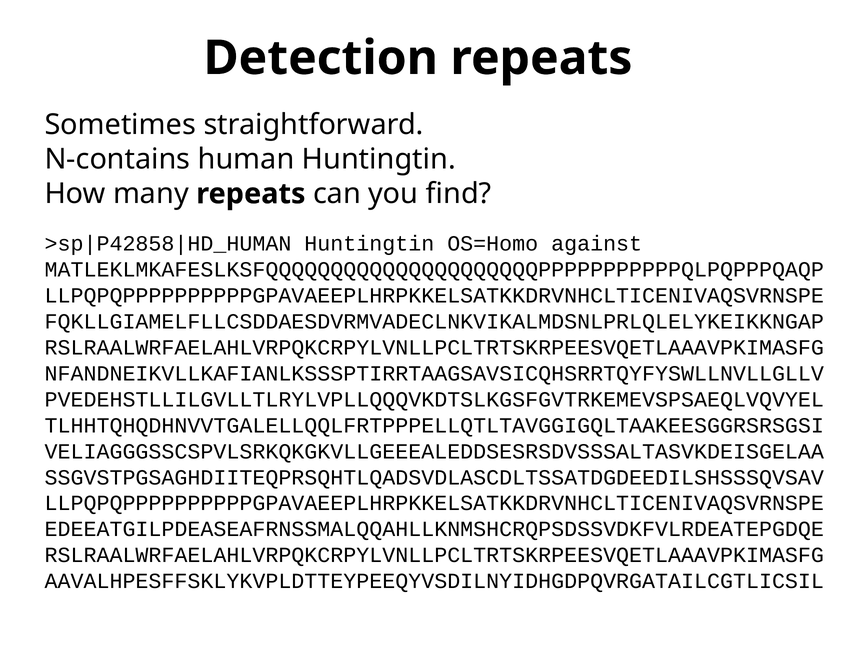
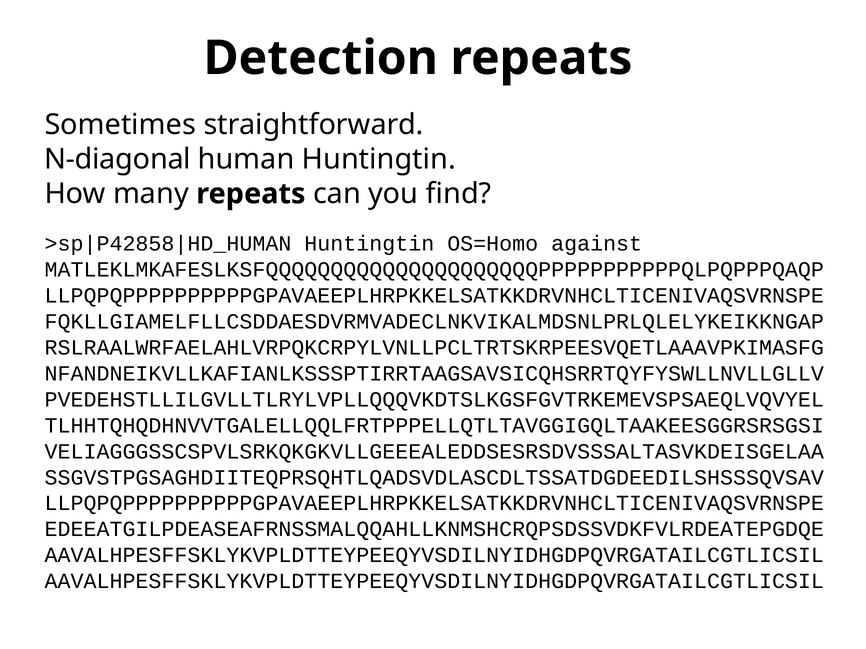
N-contains: N-contains -> N-diagonal
RSLRAALWRFAELAHLVRPQKCRPYLVNLLPCLTRTSKRPEESVQETLAAAVPKIMASFG at (434, 556): RSLRAALWRFAELAHLVRPQKCRPYLVNLLPCLTRTSKRPEESVQETLAAAVPKIMASFG -> AAVALHPESFFSKLYKVPLDTTEYPEEQYVSDILNYIDHGDPQVRGATAILCGTLICSIL
